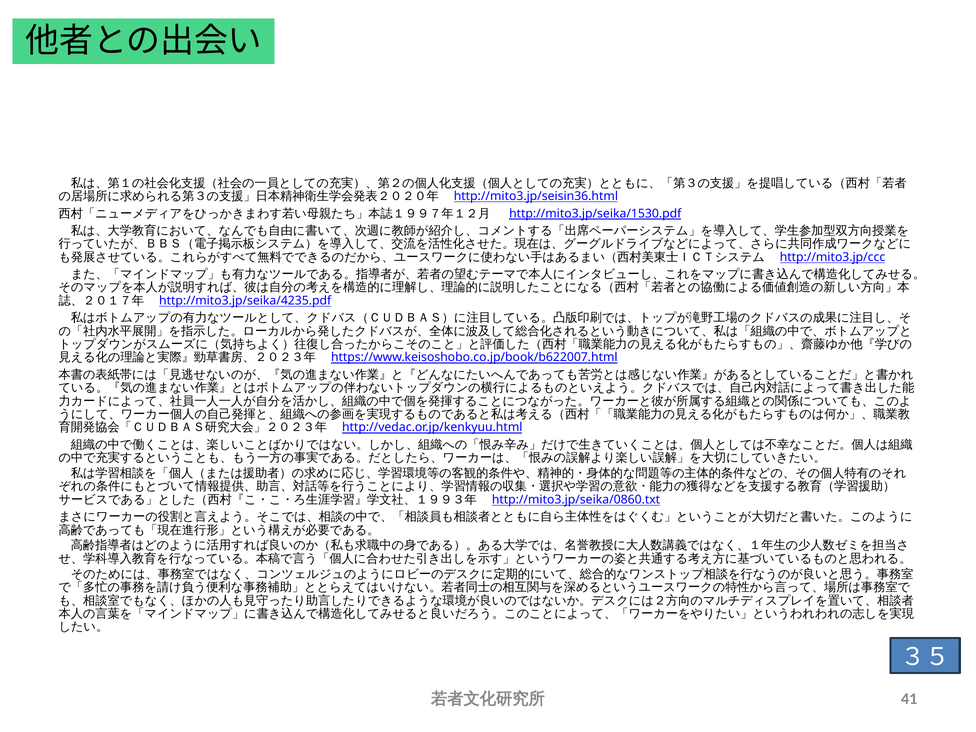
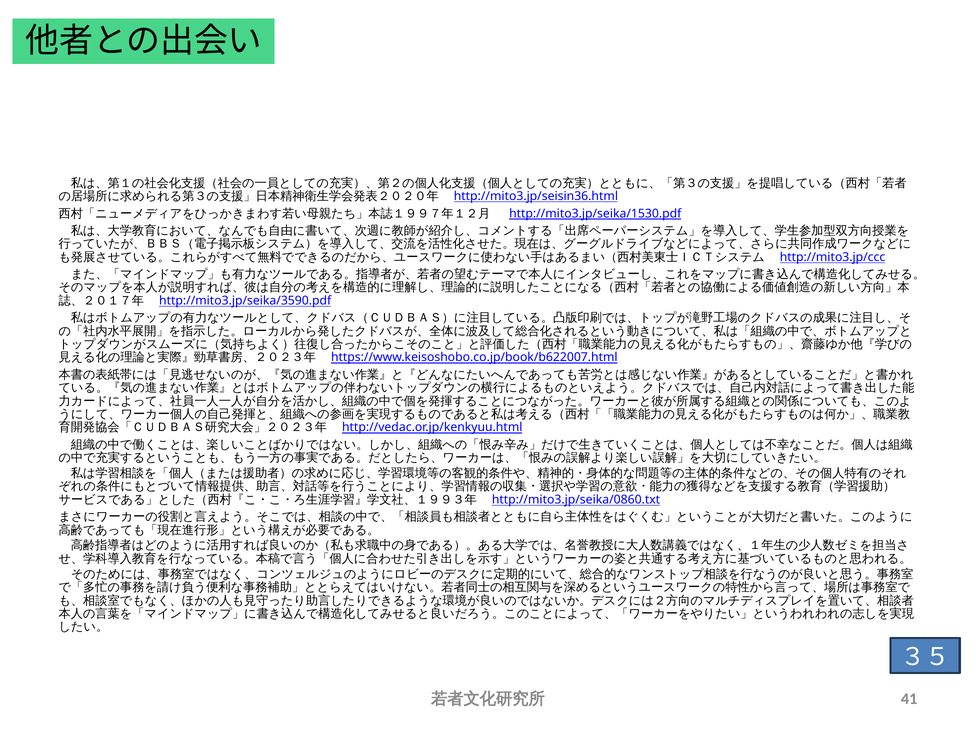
http://mito3.jp/seika/4235.pdf: http://mito3.jp/seika/4235.pdf -> http://mito3.jp/seika/3590.pdf
